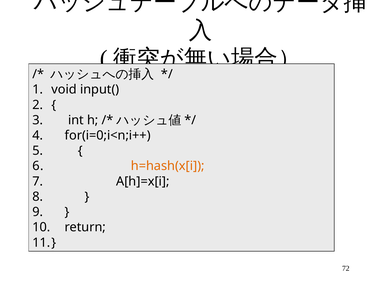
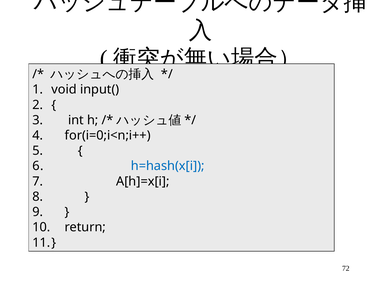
h=hash(x[i colour: orange -> blue
